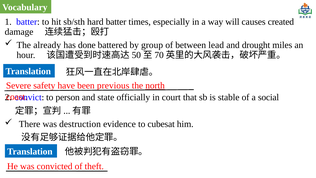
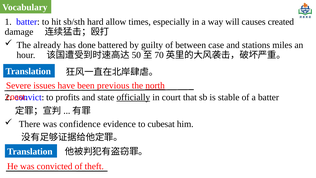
hard batter: batter -> allow
group: group -> guilty
lead: lead -> case
drought: drought -> stations
safety: safety -> issues
person: person -> profits
officially underline: none -> present
a social: social -> batter
destruction: destruction -> confidence
